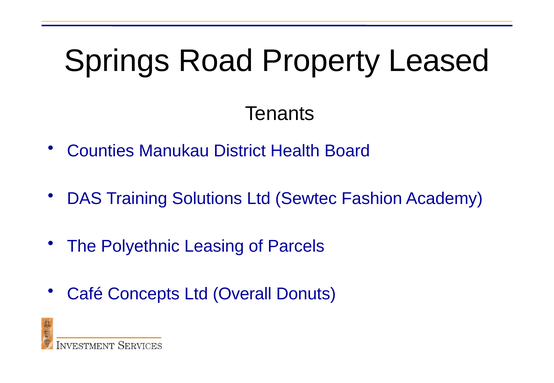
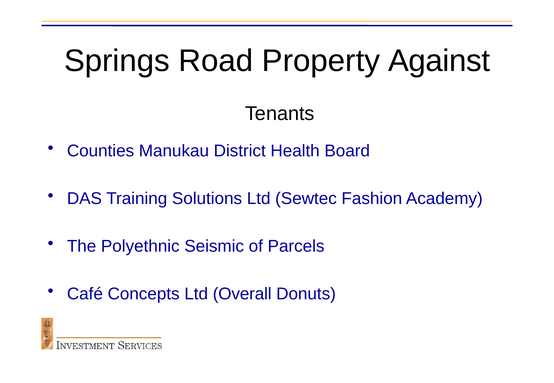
Leased: Leased -> Against
Leasing: Leasing -> Seismic
